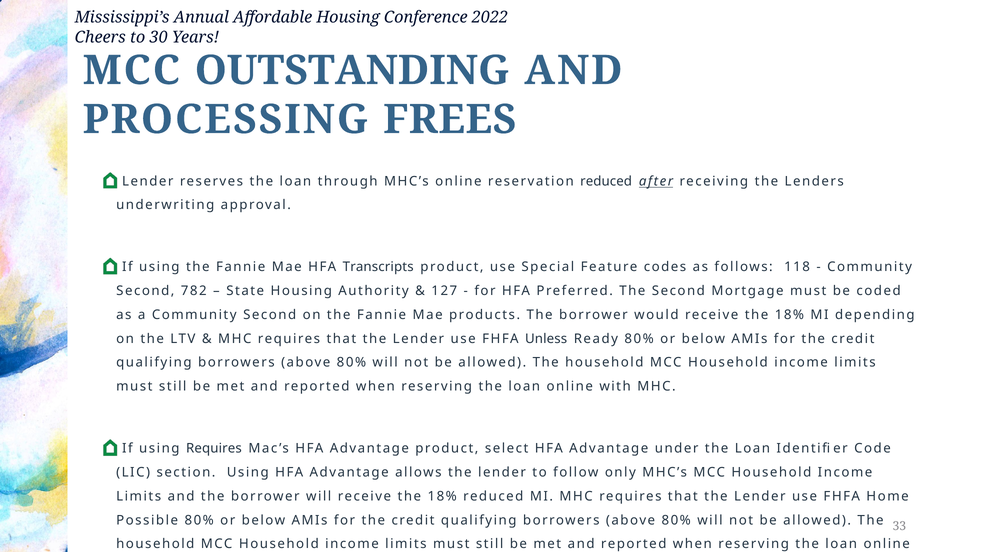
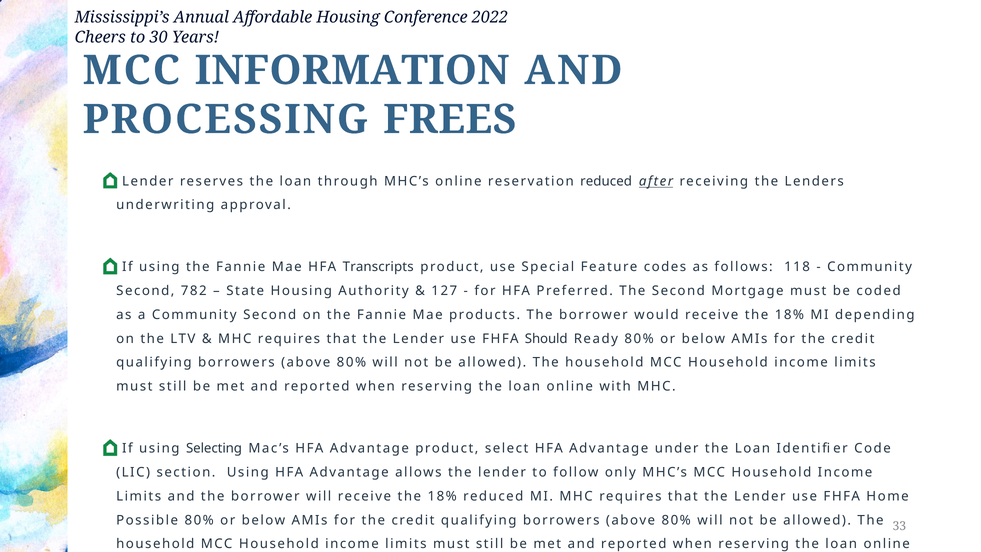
OUTSTANDING: OUTSTANDING -> INFORMATION
Unless: Unless -> Should
using Requires: Requires -> Selecting
